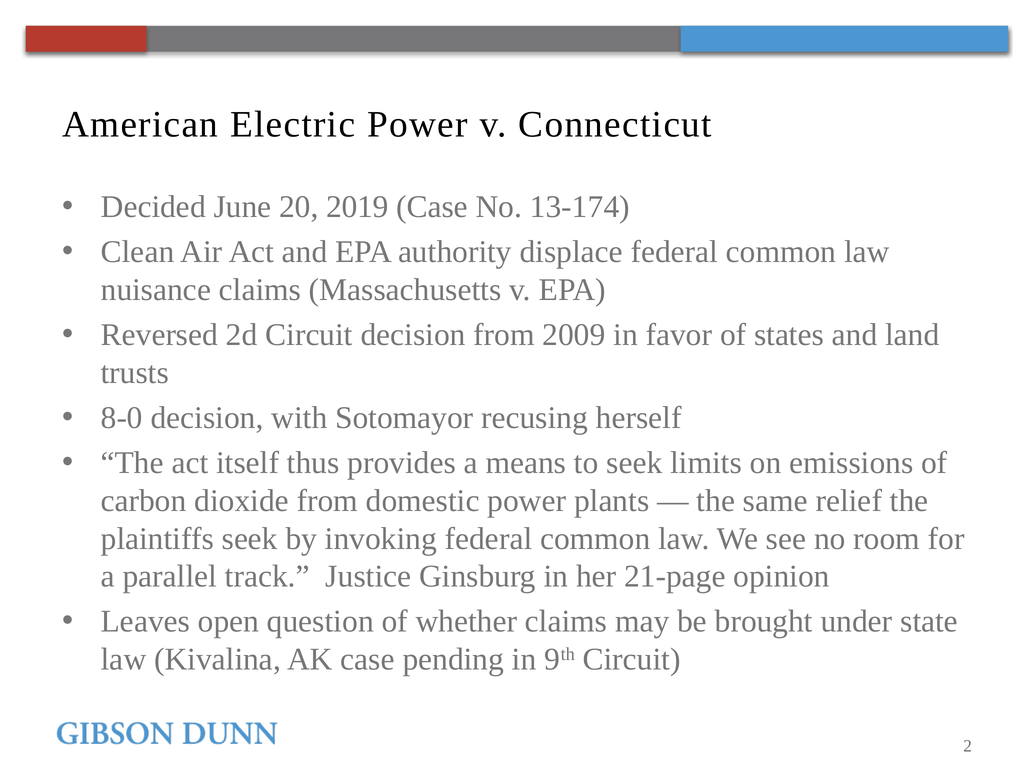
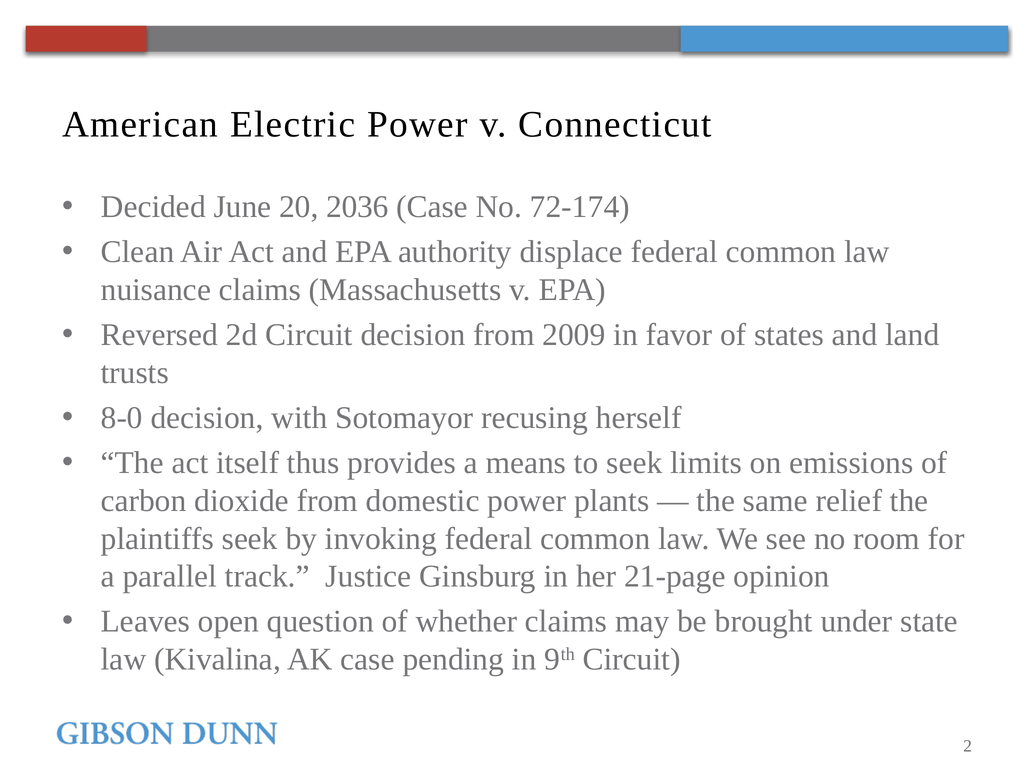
2019: 2019 -> 2036
13-174: 13-174 -> 72-174
